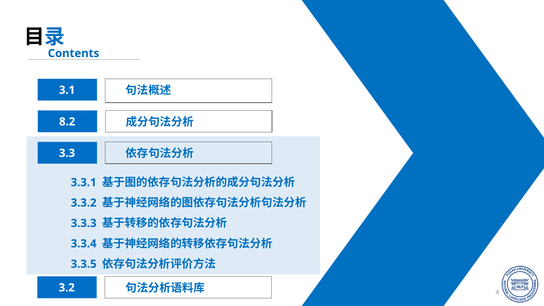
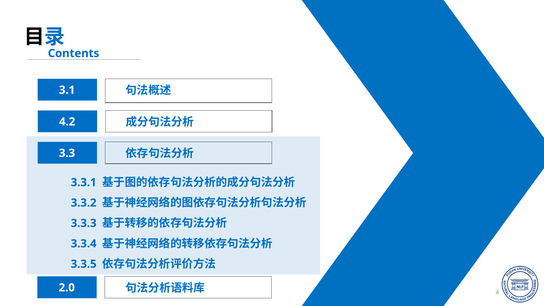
8.2: 8.2 -> 4.2
3.2: 3.2 -> 2.0
